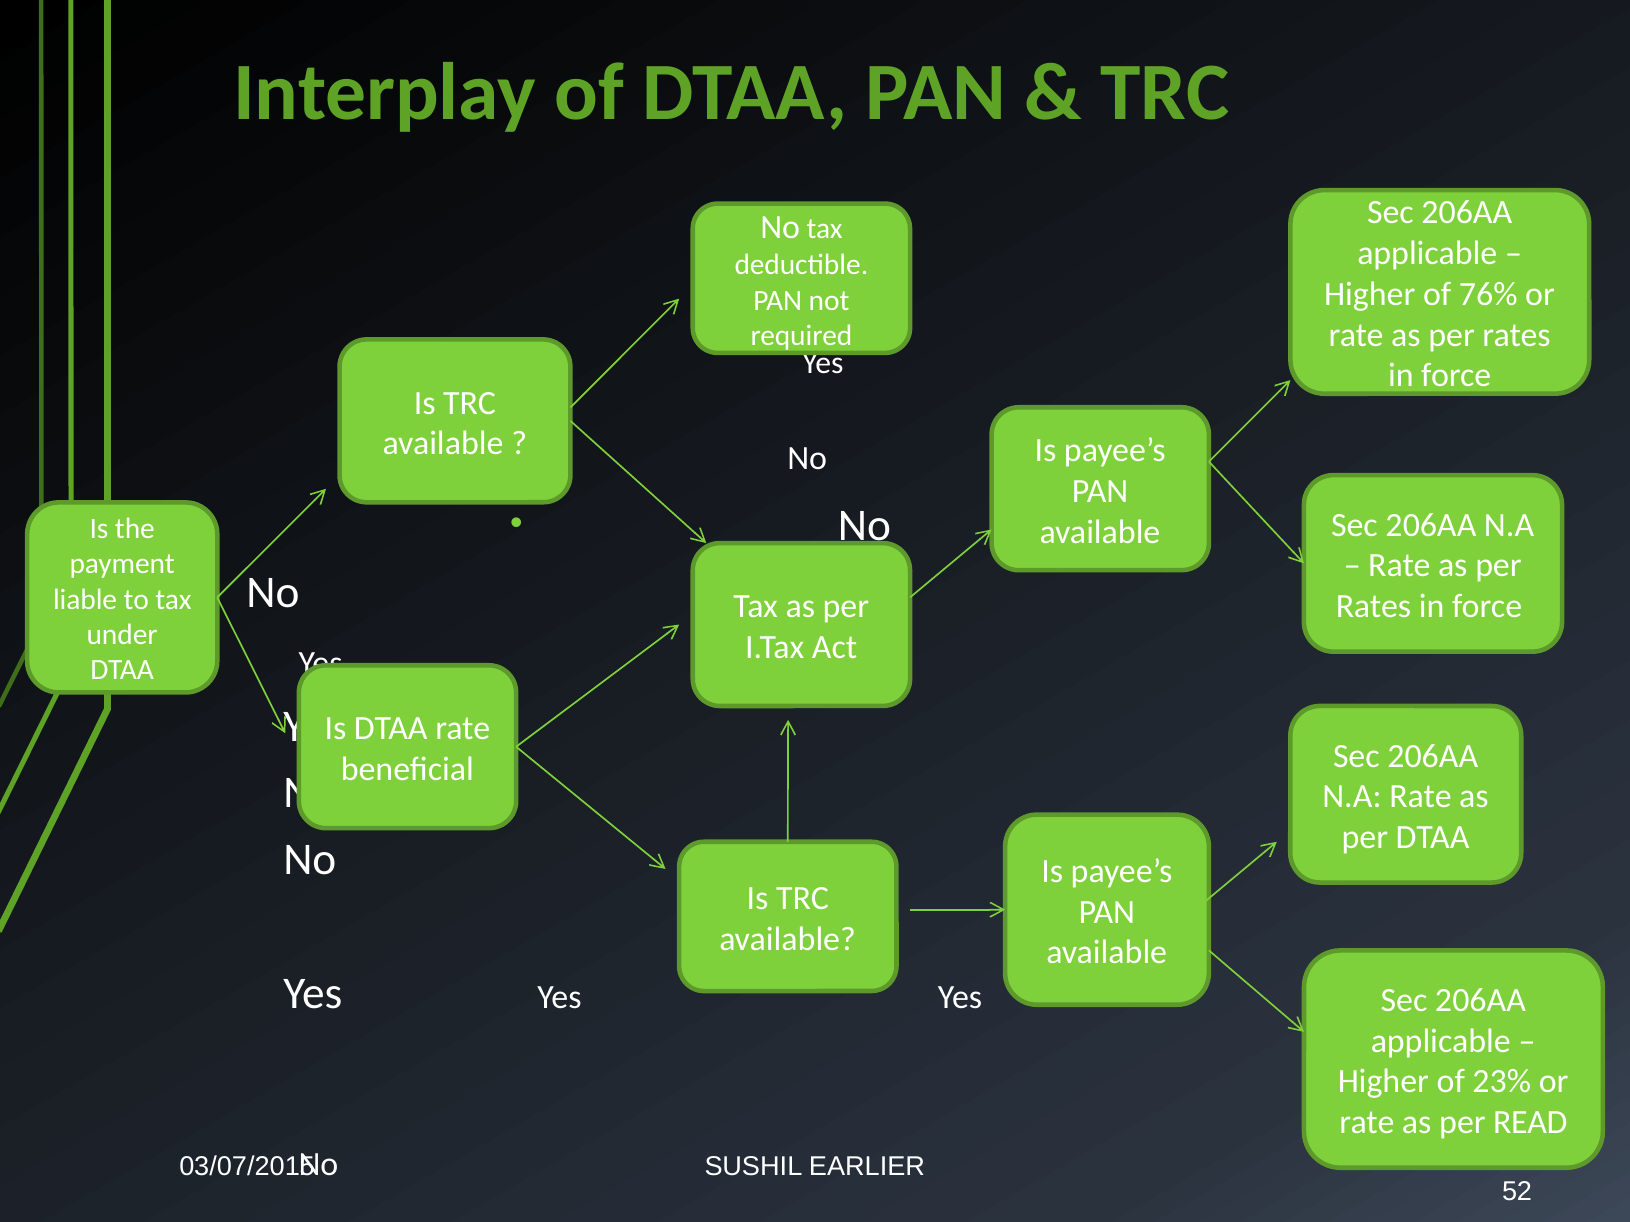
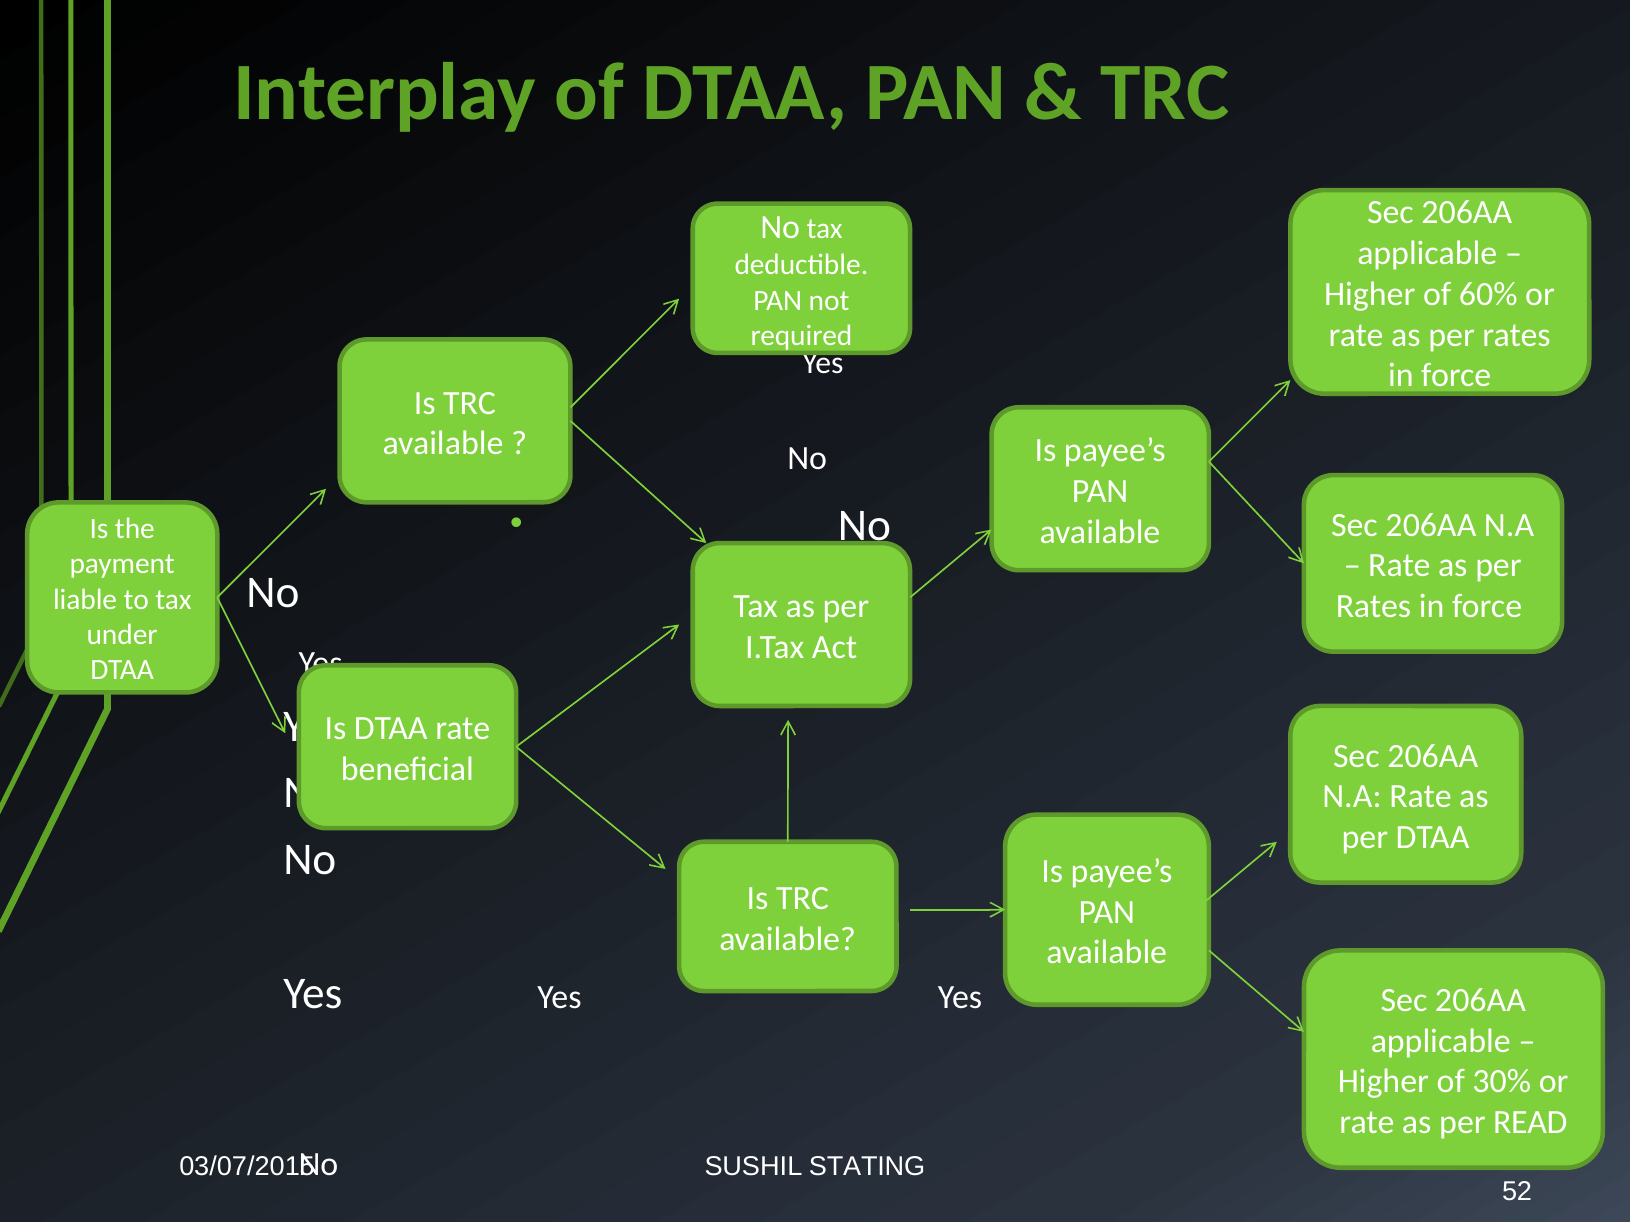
76%: 76% -> 60%
23%: 23% -> 30%
EARLIER: EARLIER -> STATING
